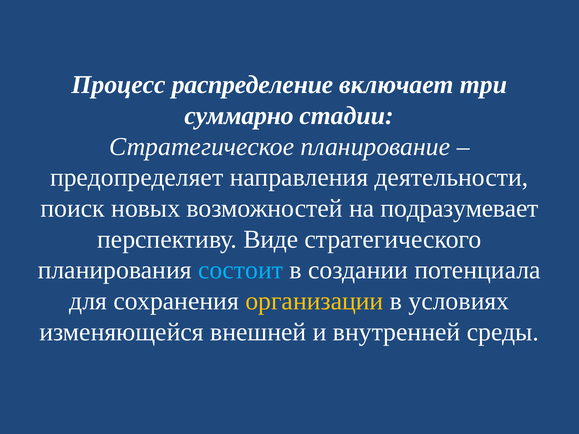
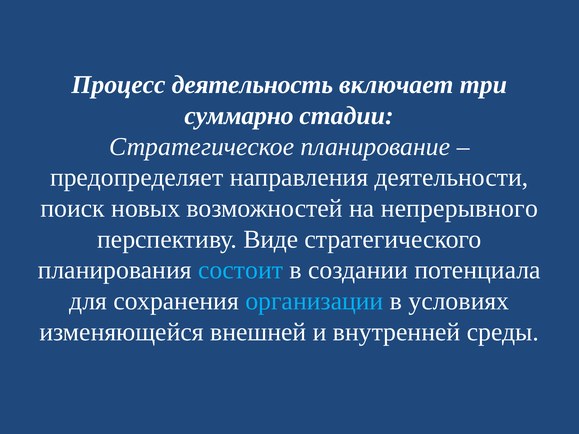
распределение: распределение -> деятельность
подразумевает: подразумевает -> непрерывного
организации colour: yellow -> light blue
